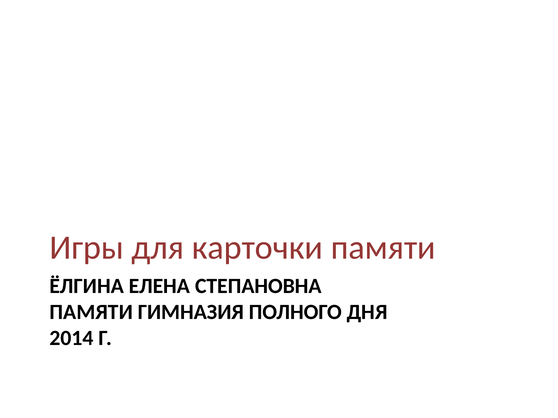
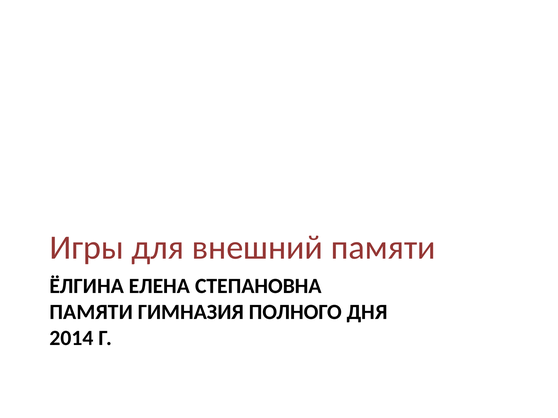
карточки: карточки -> внешний
